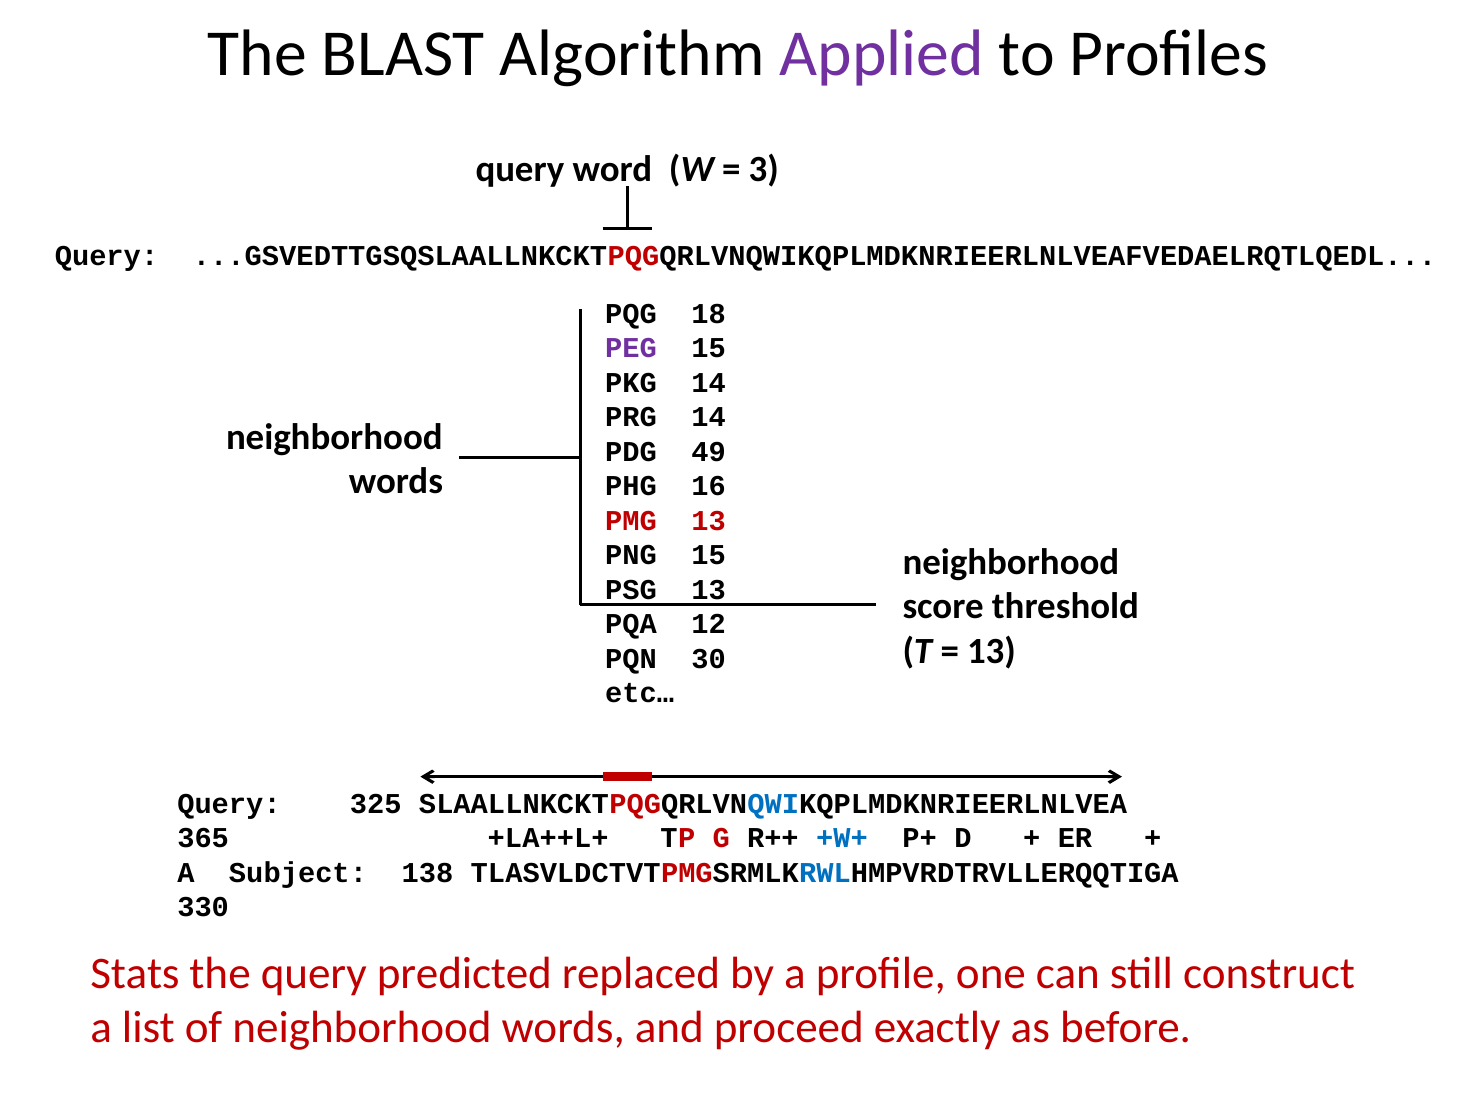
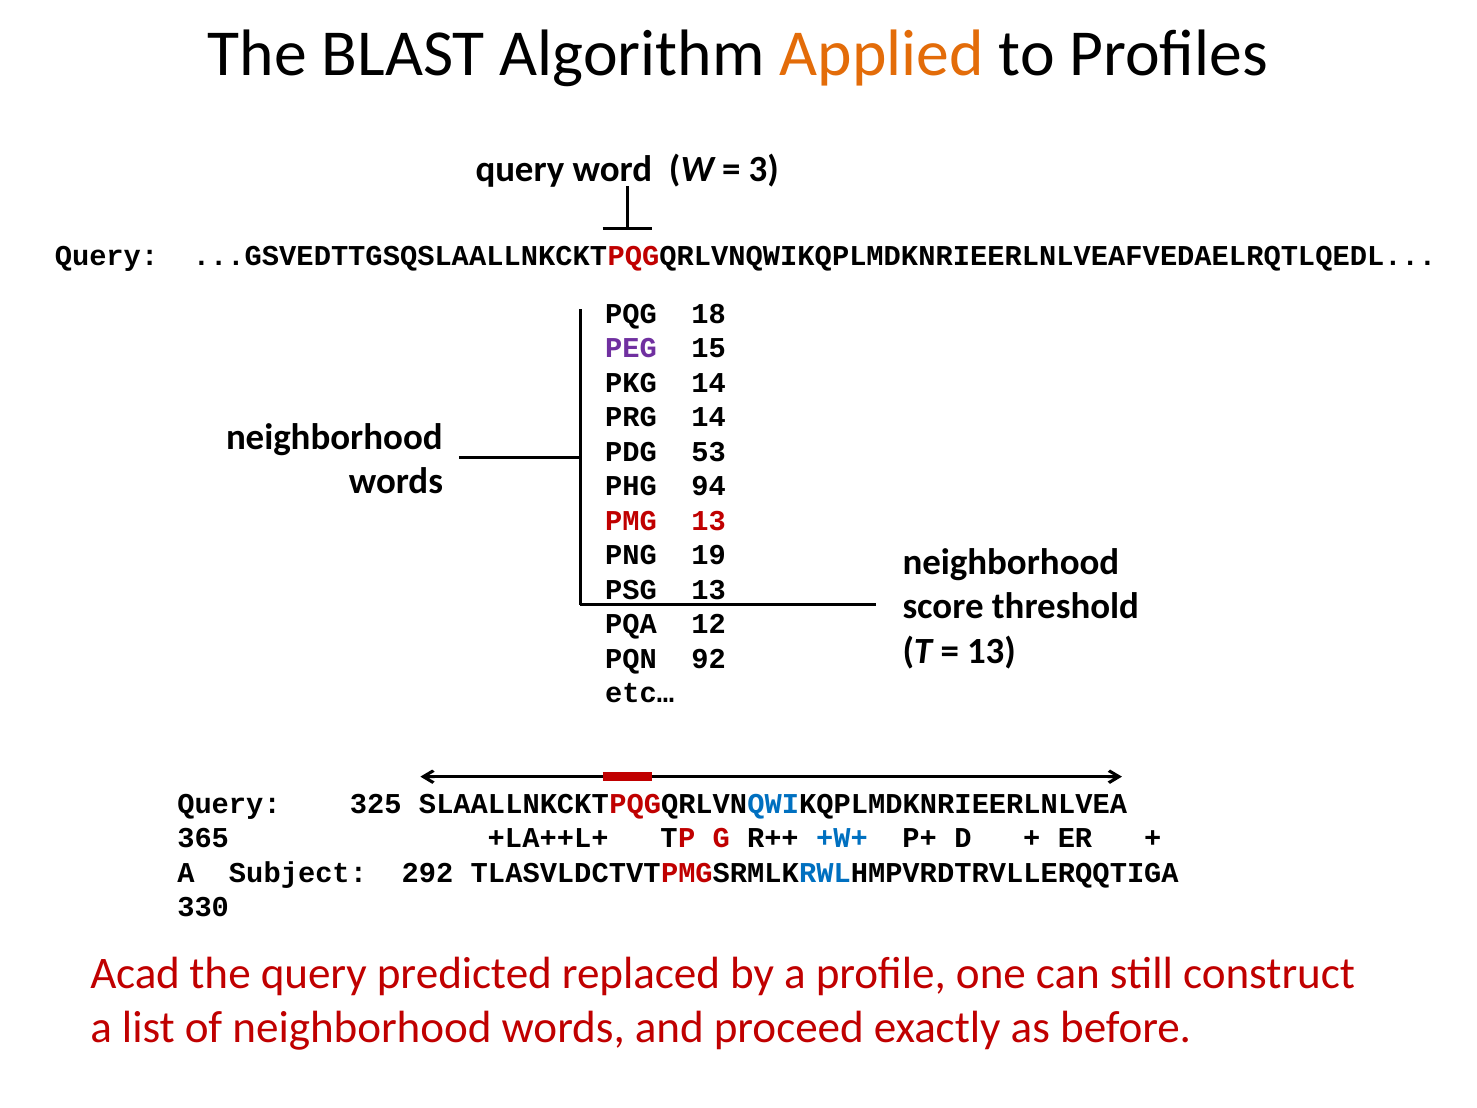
Applied colour: purple -> orange
49: 49 -> 53
16: 16 -> 94
PNG 15: 15 -> 19
30: 30 -> 92
138: 138 -> 292
Stats: Stats -> Acad
